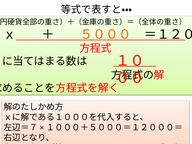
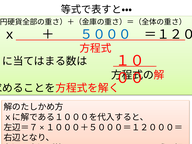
５０００ colour: orange -> blue
